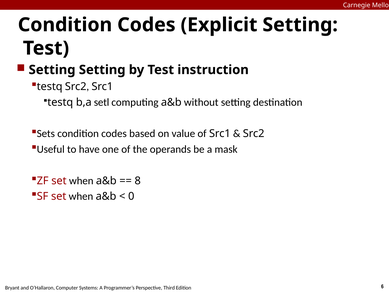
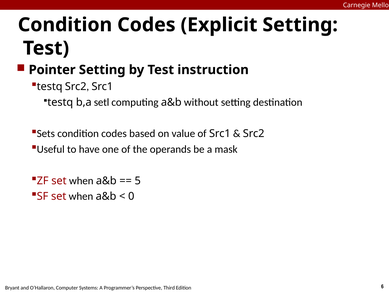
Setting at (52, 70): Setting -> Pointer
8: 8 -> 5
